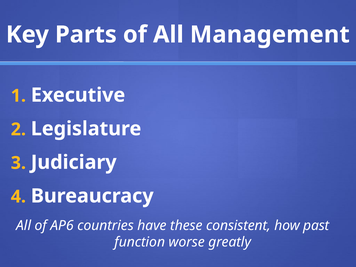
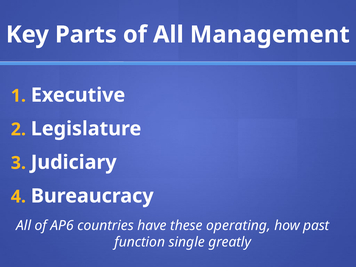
consistent: consistent -> operating
worse: worse -> single
